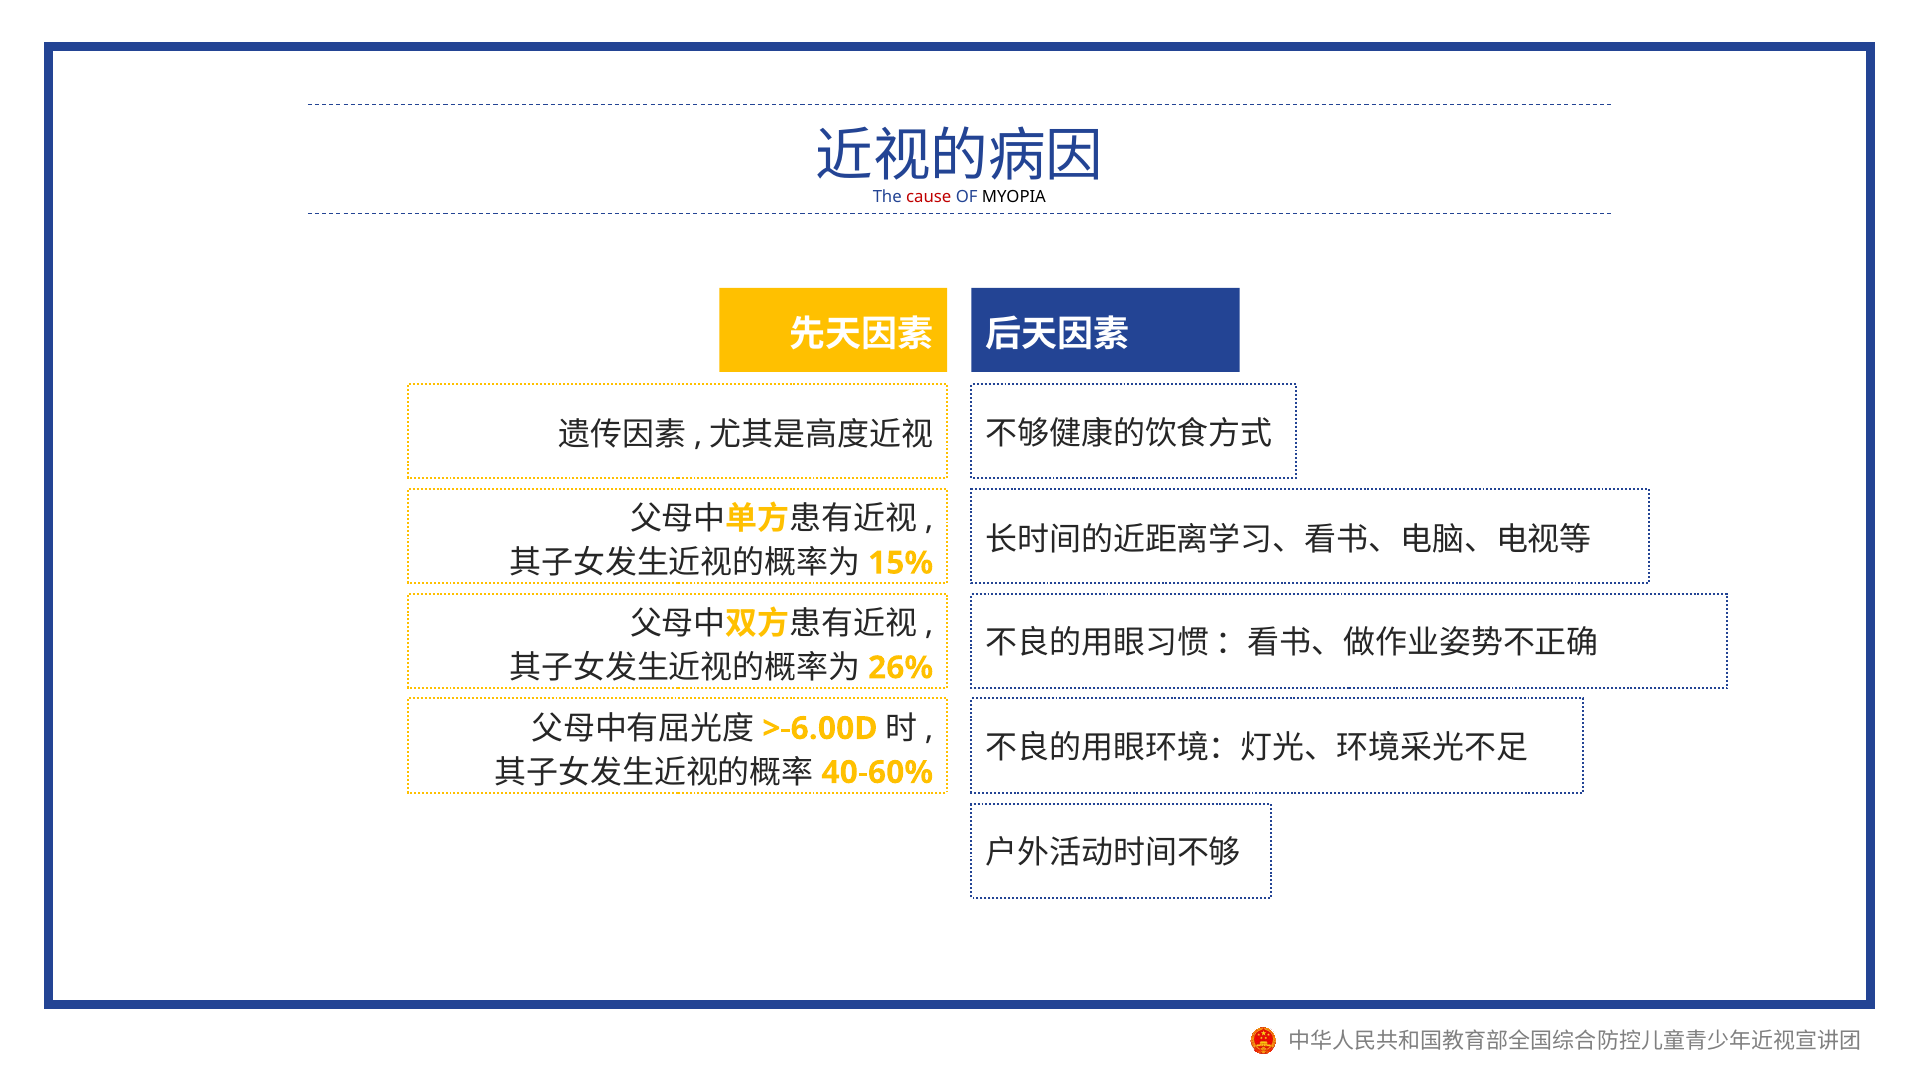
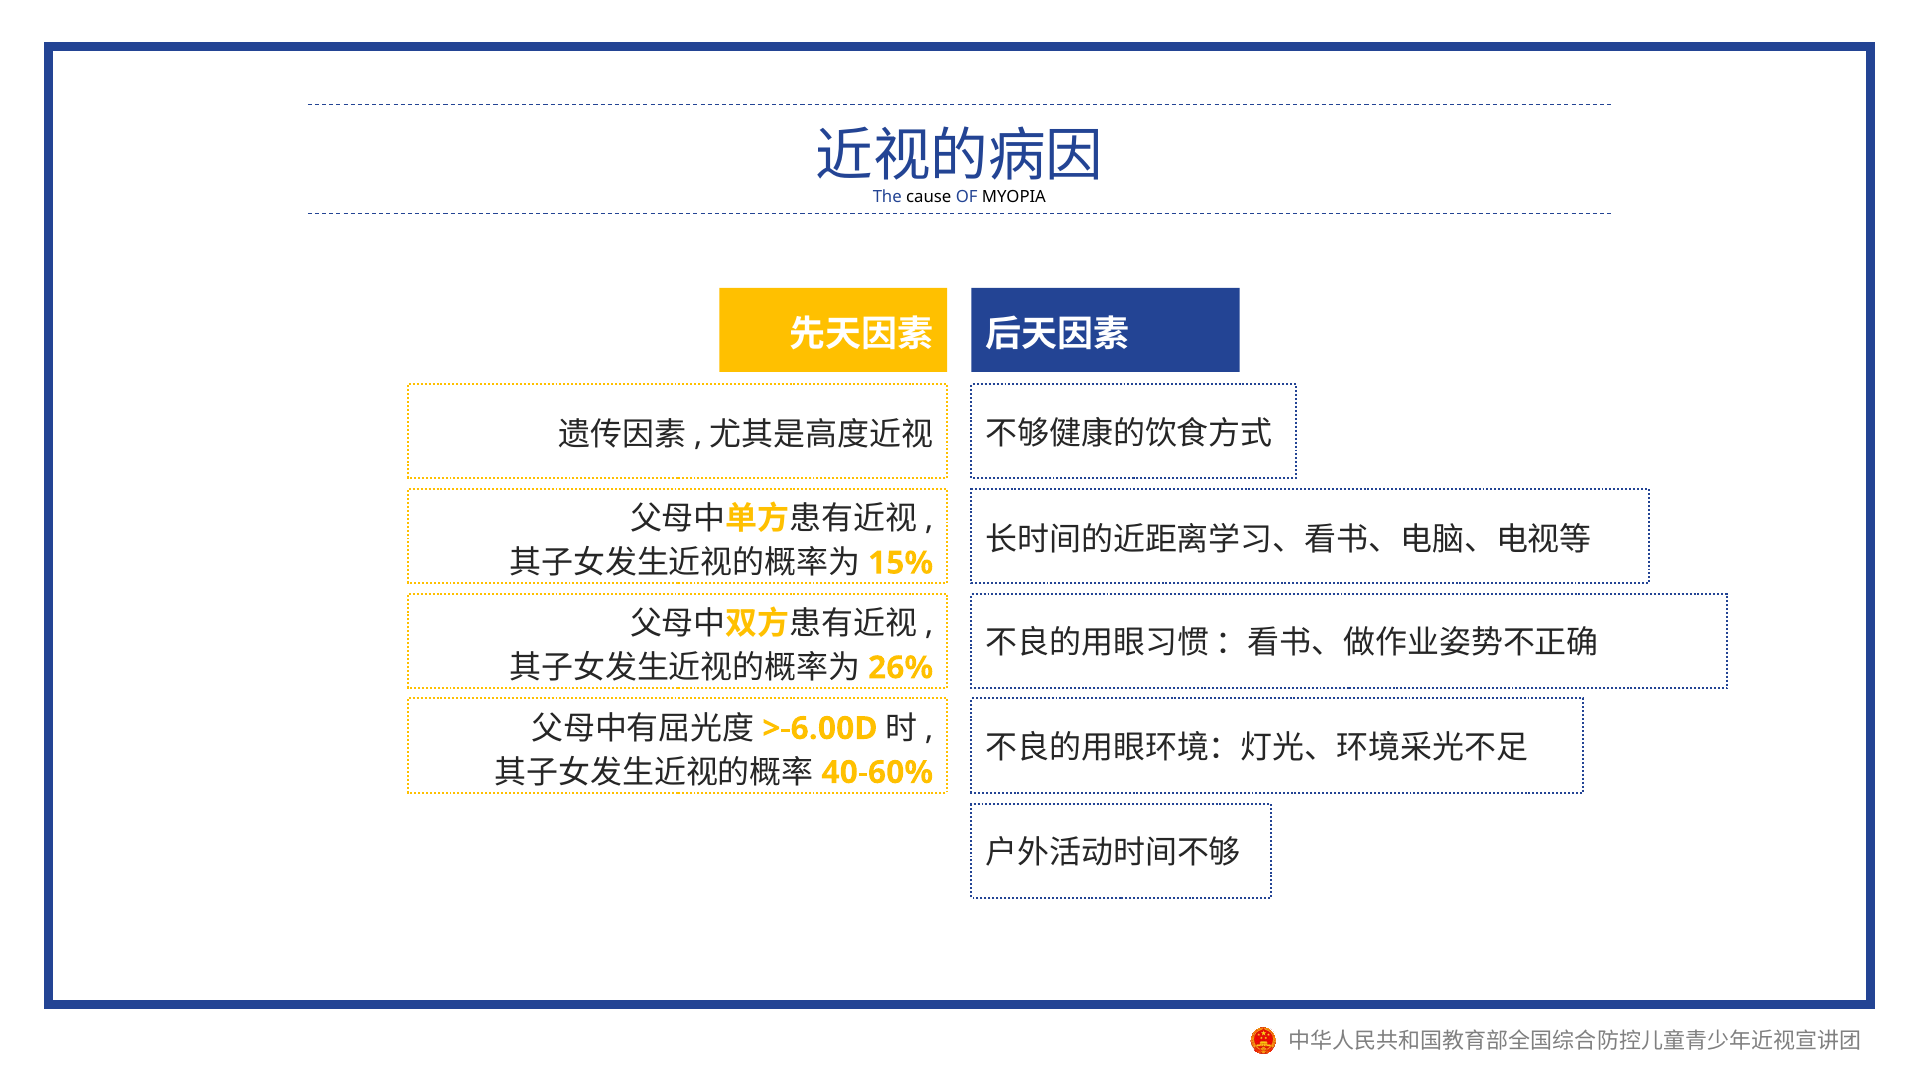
cause colour: red -> black
